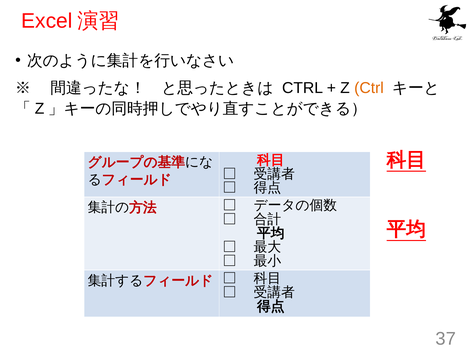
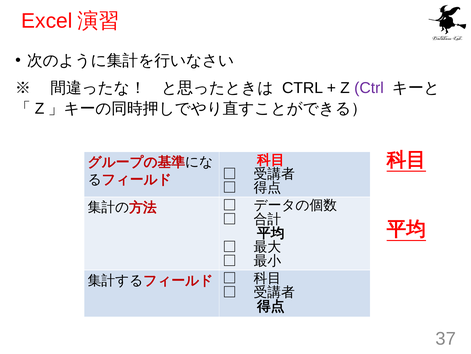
Ctrl at (369, 88) colour: orange -> purple
